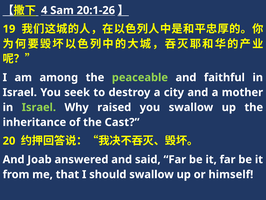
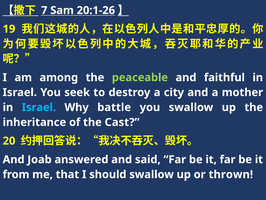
4: 4 -> 7
Israel at (39, 107) colour: light green -> light blue
raised: raised -> battle
himself: himself -> thrown
